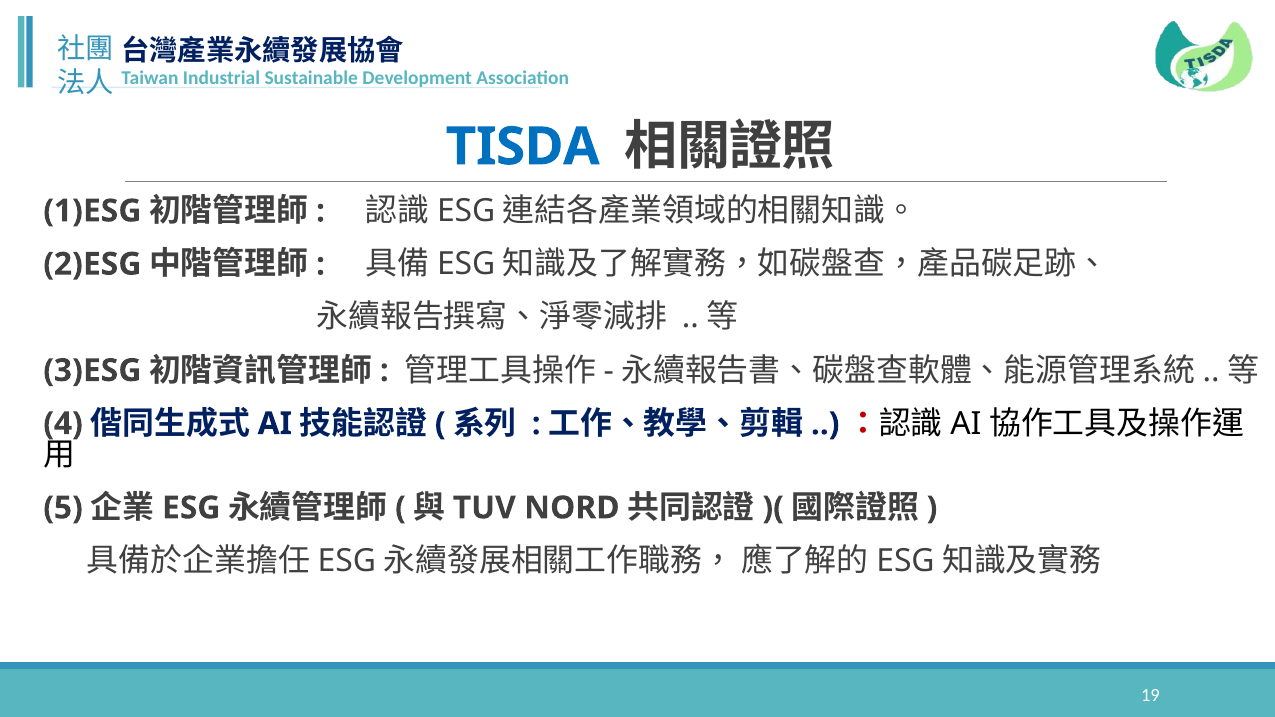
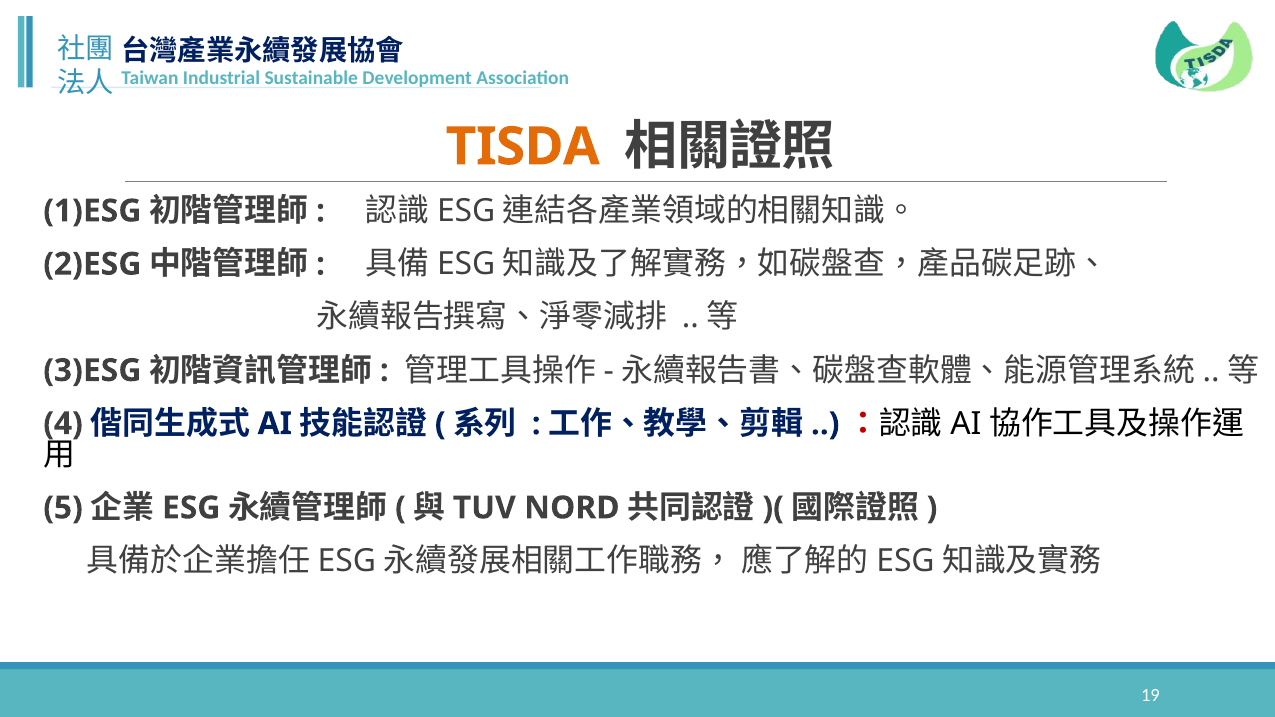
TISDA colour: blue -> orange
